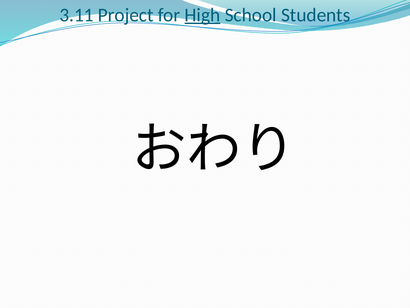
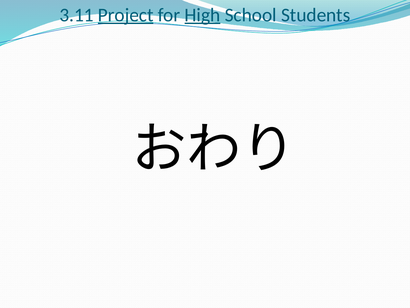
Project underline: none -> present
